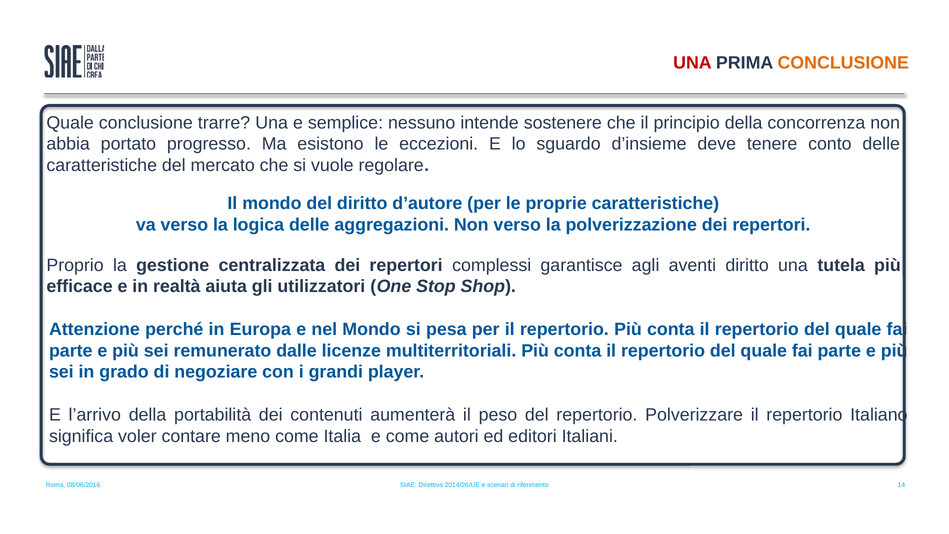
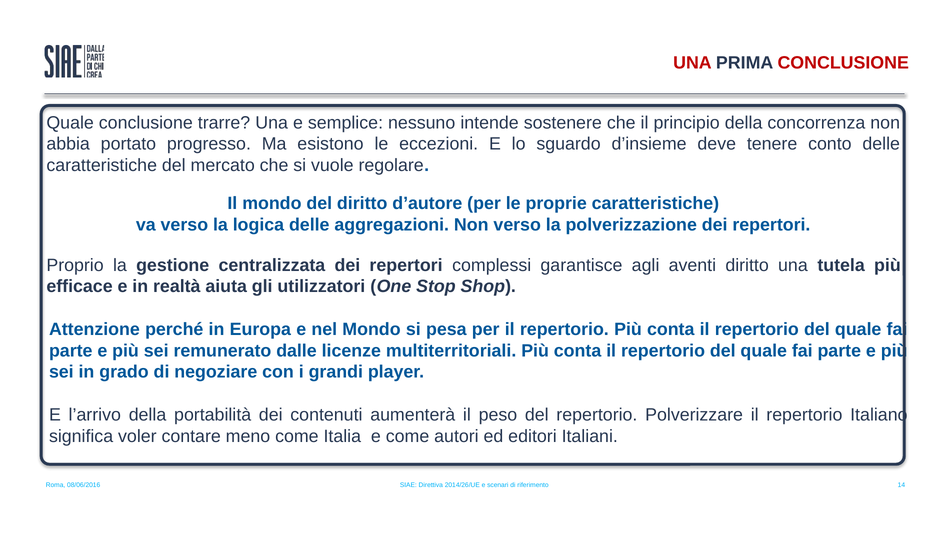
CONCLUSIONE at (843, 63) colour: orange -> red
